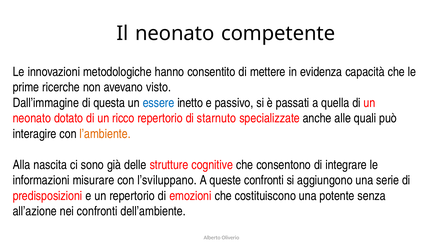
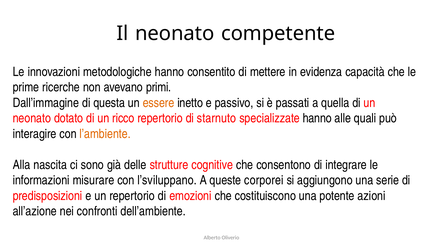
visto: visto -> primi
essere colour: blue -> orange
specializzate anche: anche -> hanno
queste confronti: confronti -> corporei
senza: senza -> azioni
